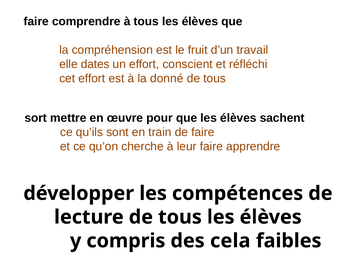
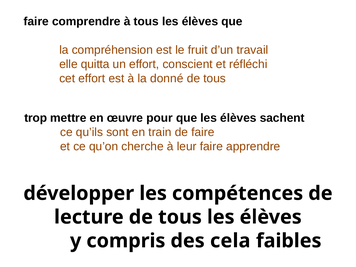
dates: dates -> quitta
sort: sort -> trop
